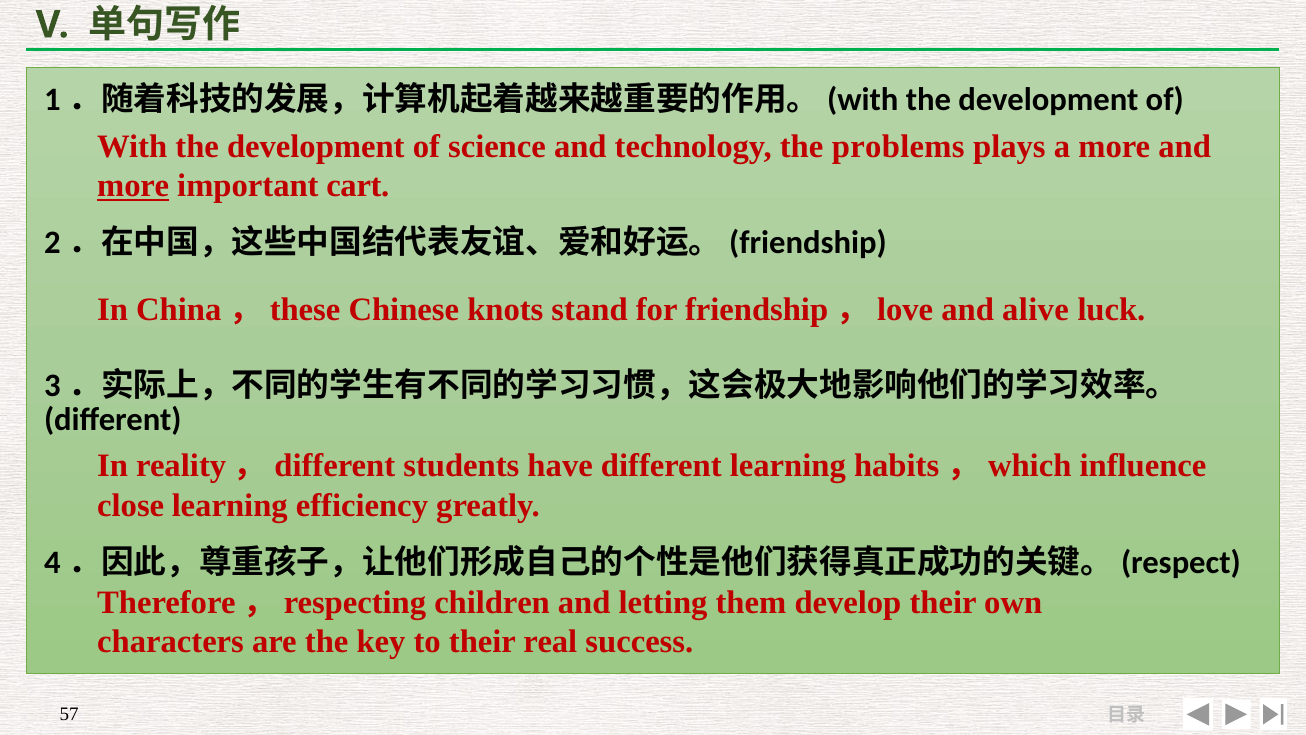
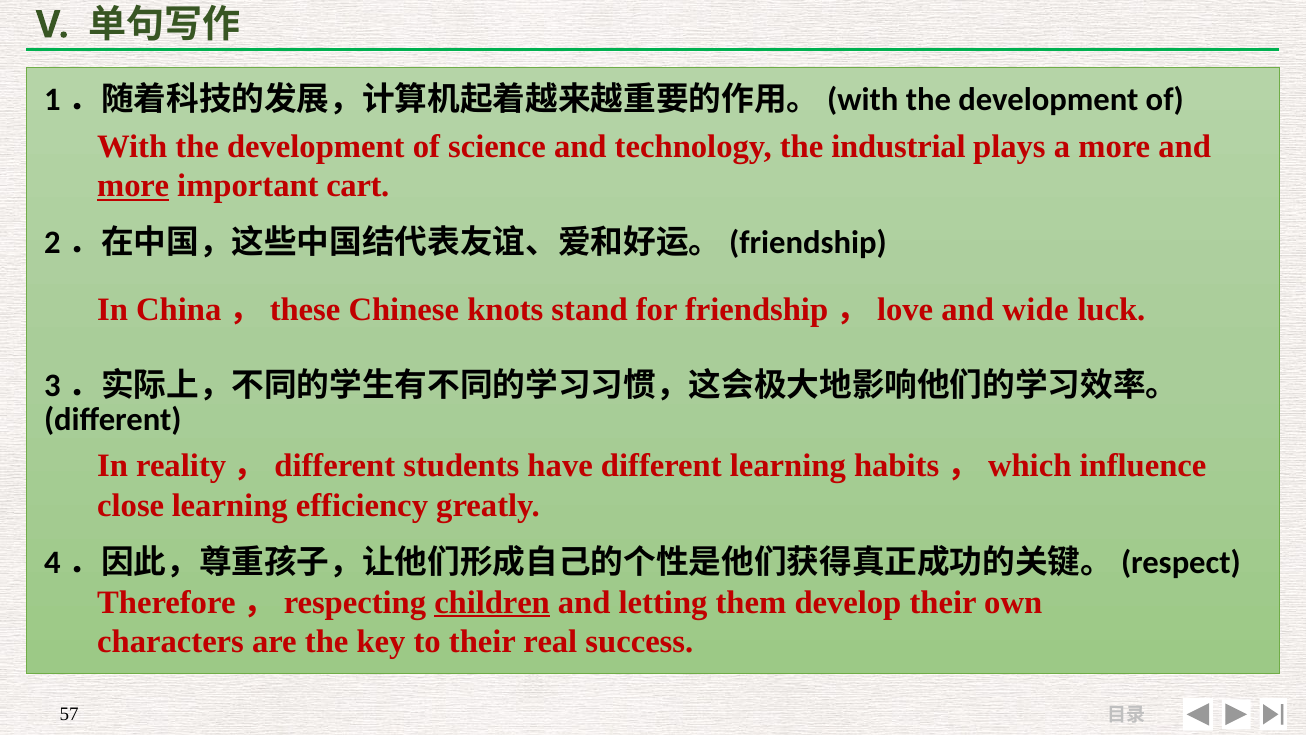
problems: problems -> industrial
alive: alive -> wide
children underline: none -> present
